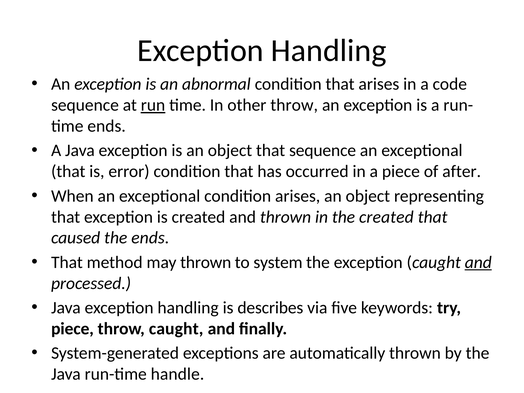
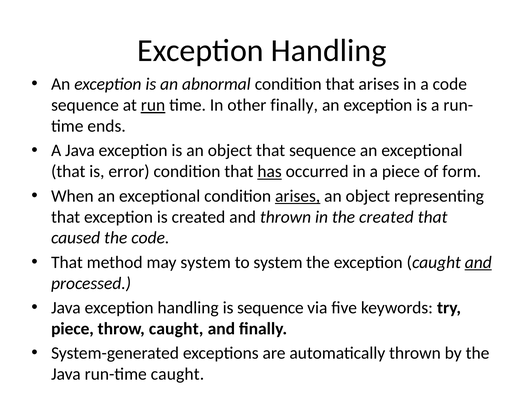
other throw: throw -> finally
has underline: none -> present
after: after -> form
arises at (298, 196) underline: none -> present
the ends: ends -> code
may thrown: thrown -> system
is describes: describes -> sequence
run-time handle: handle -> caught
